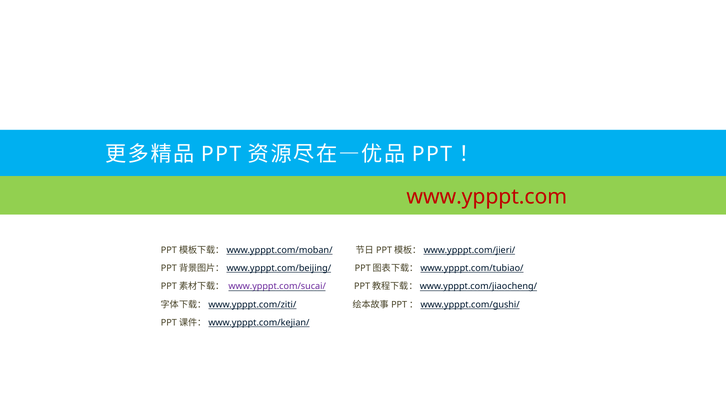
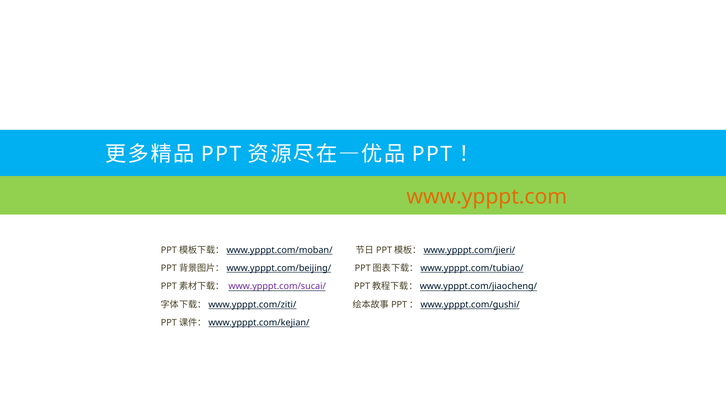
www.ypppt.com colour: red -> orange
